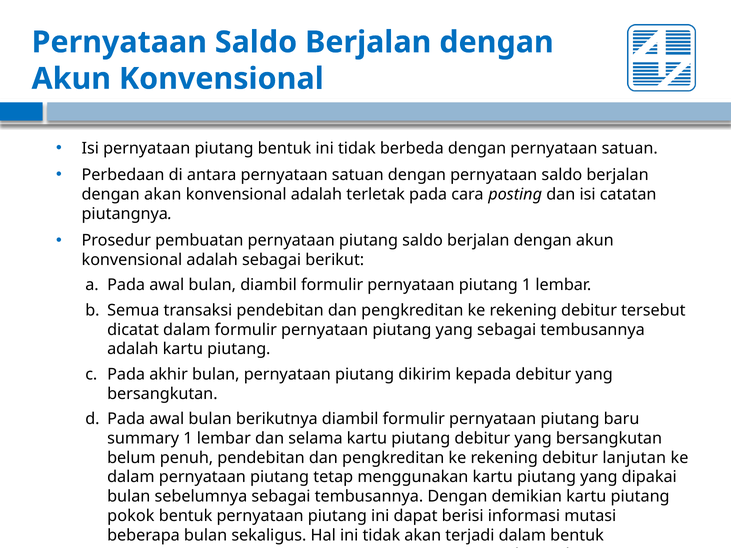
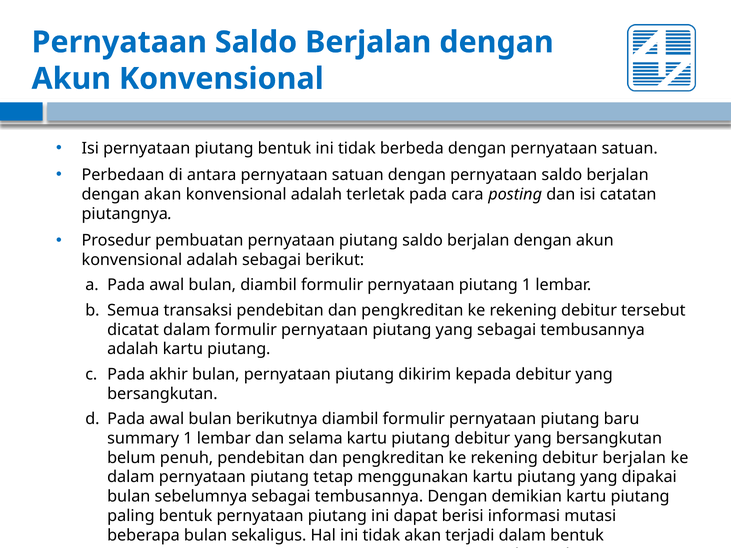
debitur lanjutan: lanjutan -> berjalan
pokok: pokok -> paling
